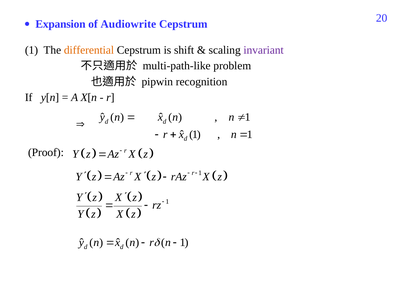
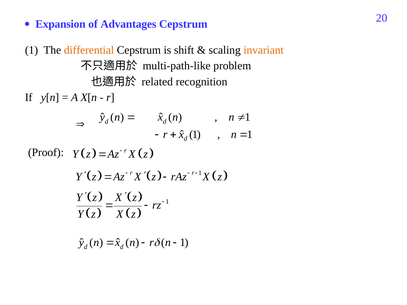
Audiowrite: Audiowrite -> Advantages
invariant colour: purple -> orange
pipwin: pipwin -> related
